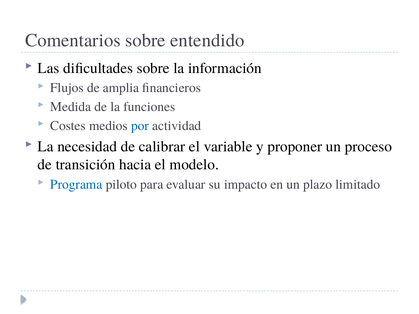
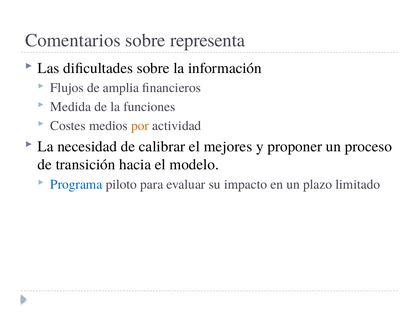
entendido: entendido -> representa
por colour: blue -> orange
variable: variable -> mejores
